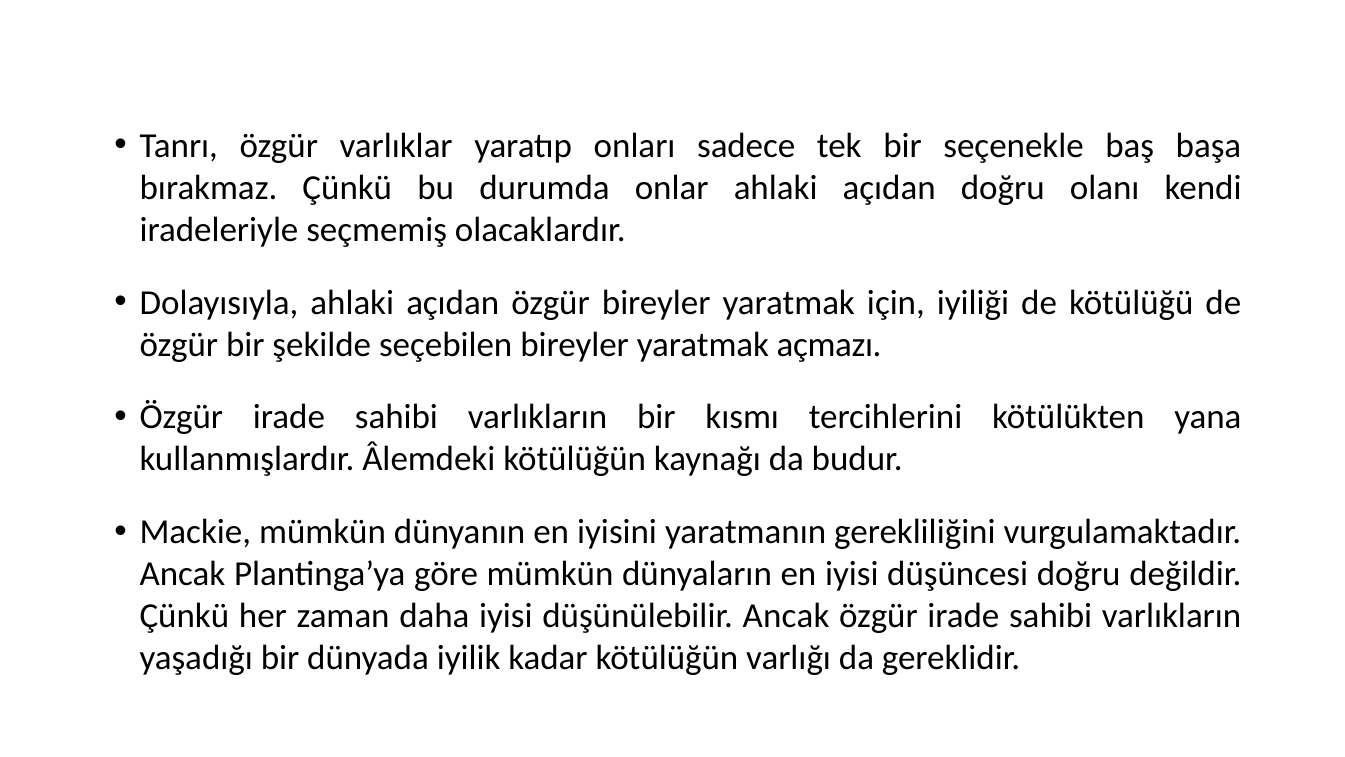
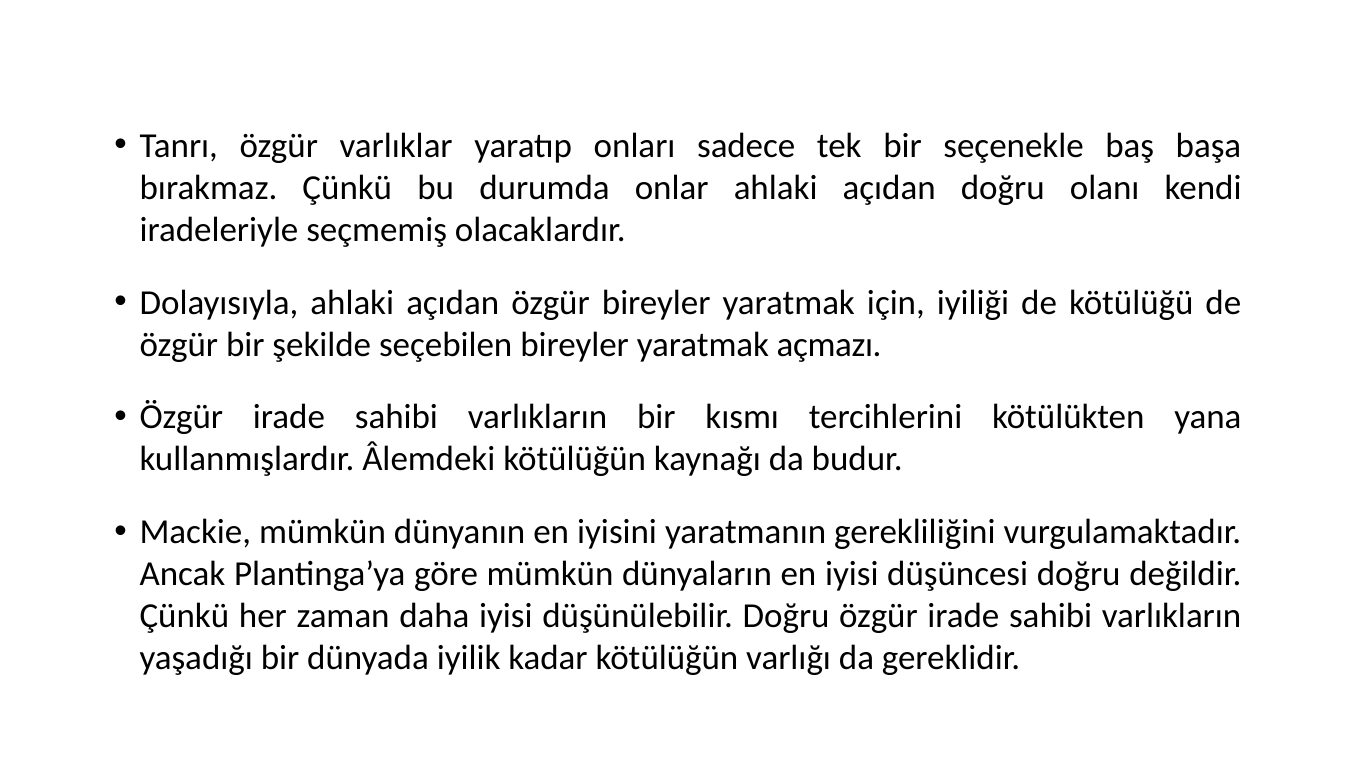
düşünülebilir Ancak: Ancak -> Doğru
